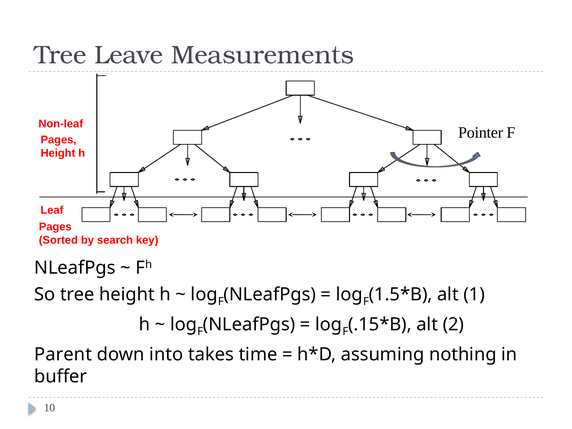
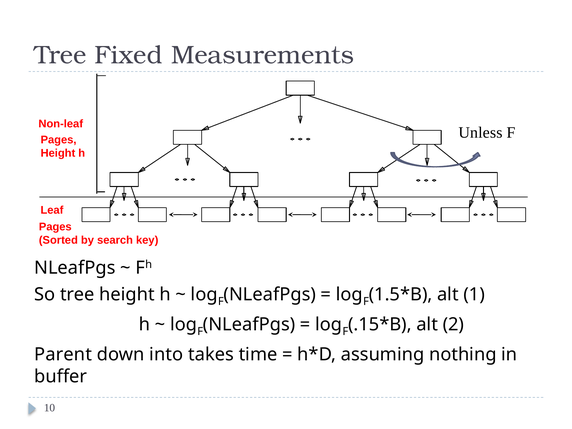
Leave: Leave -> Fixed
Pointer: Pointer -> Unless
